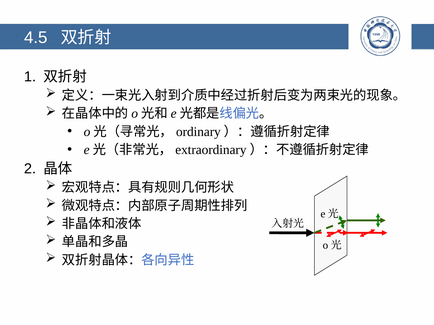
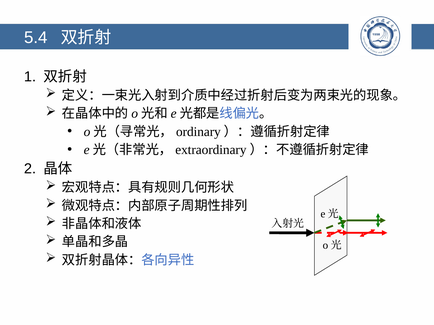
4.5: 4.5 -> 5.4
